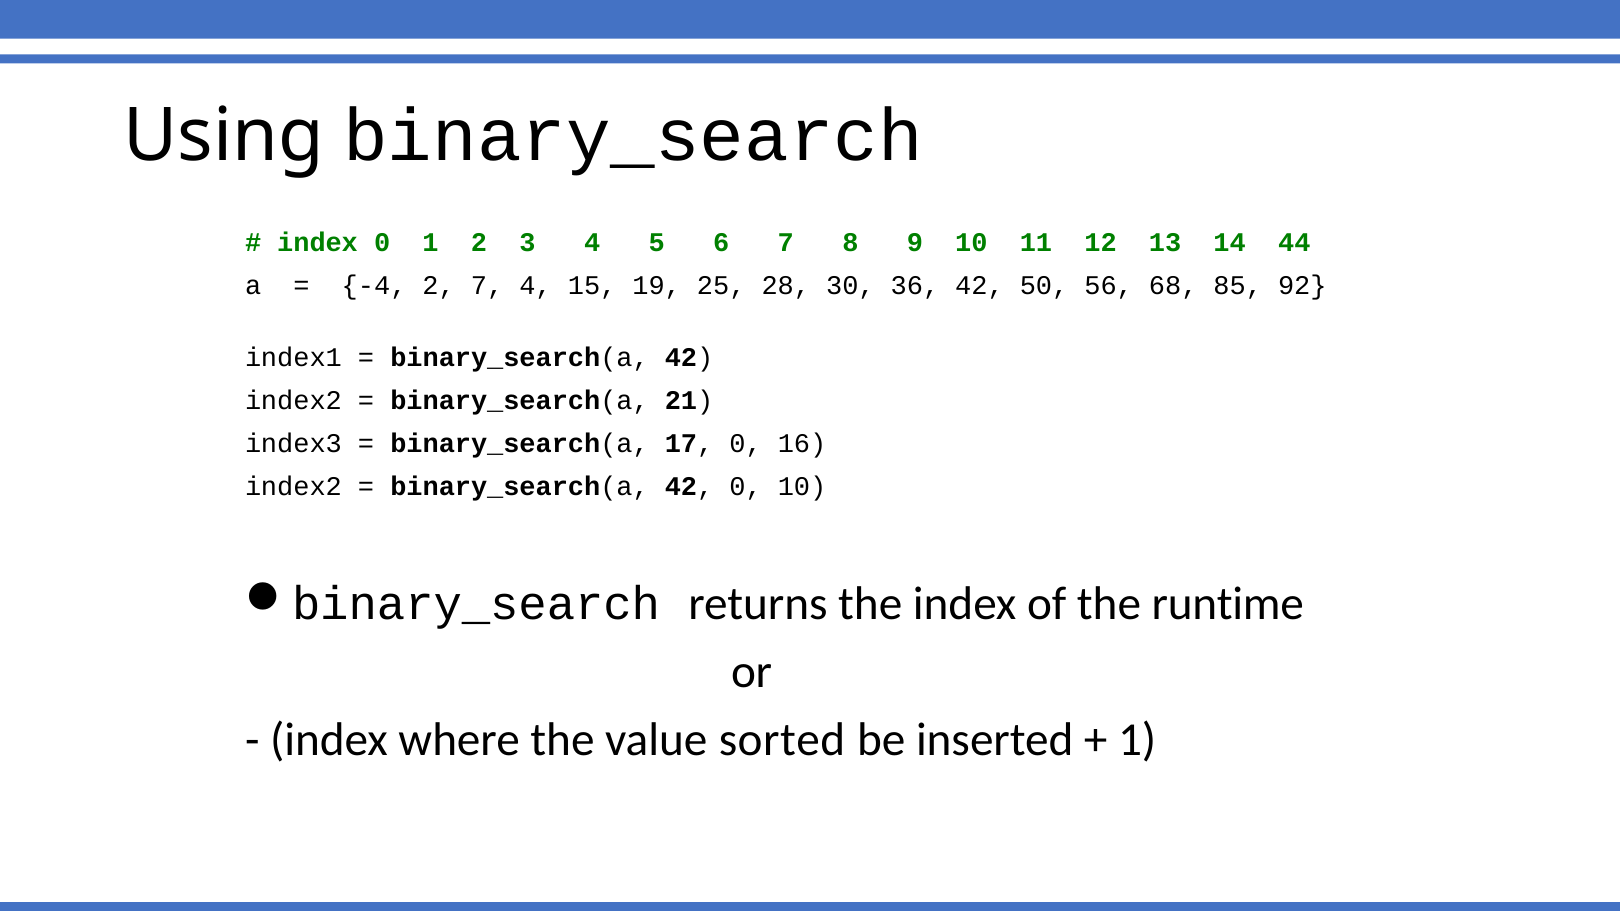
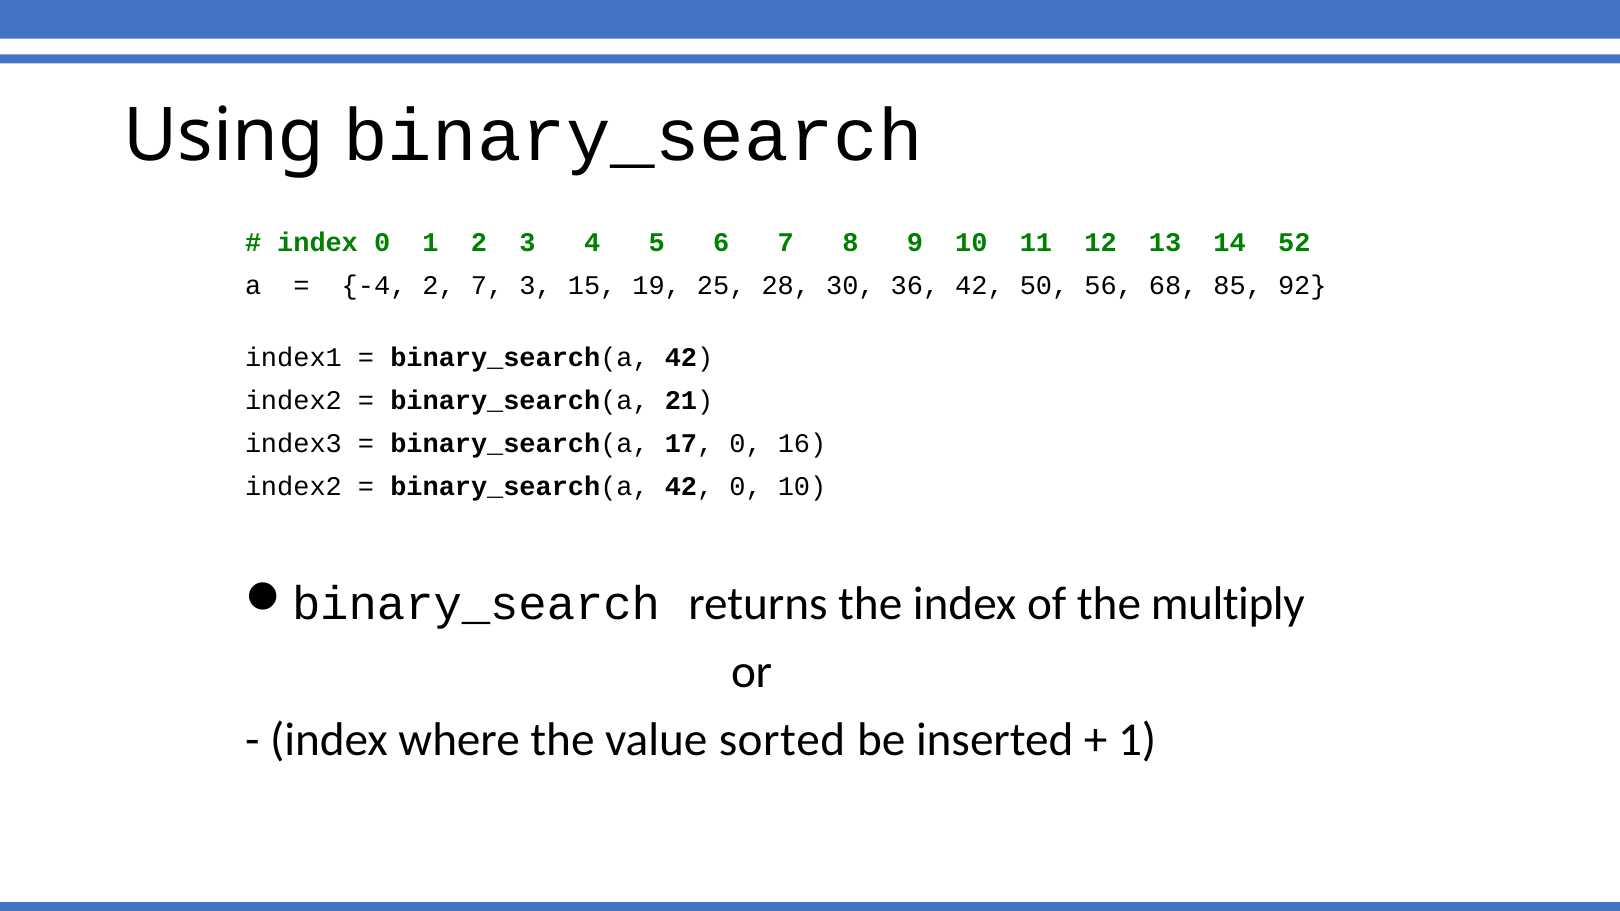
44: 44 -> 52
7 4: 4 -> 3
runtime: runtime -> multiply
